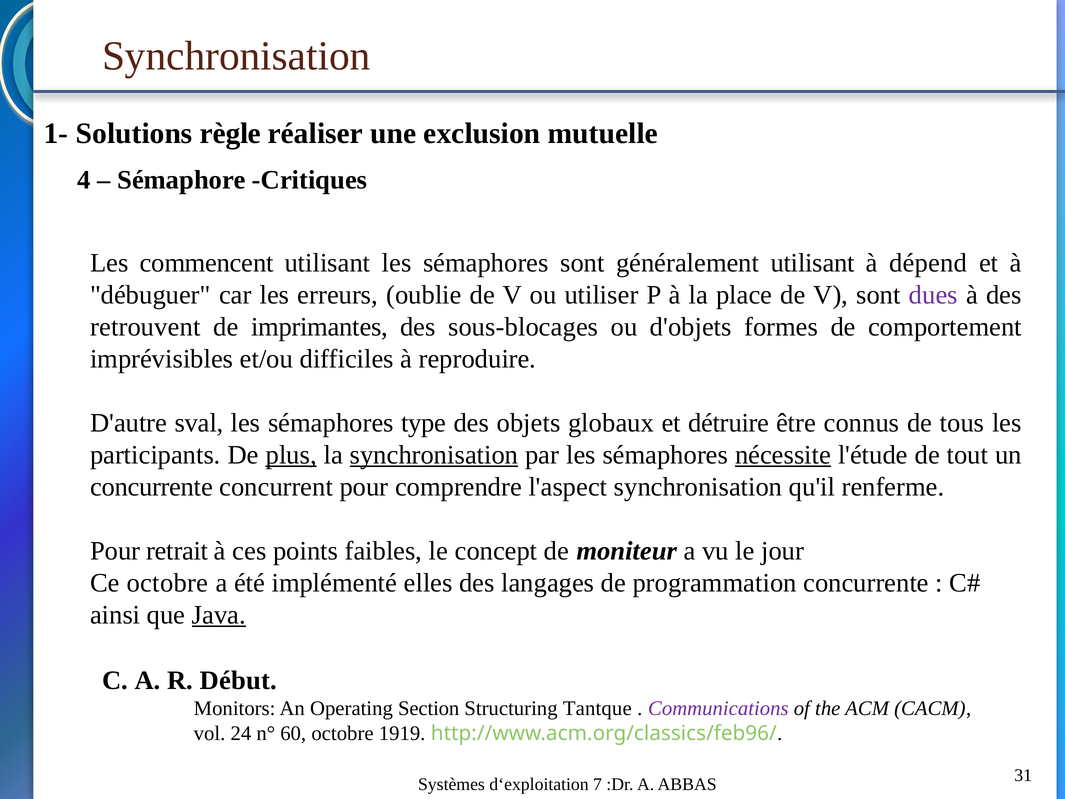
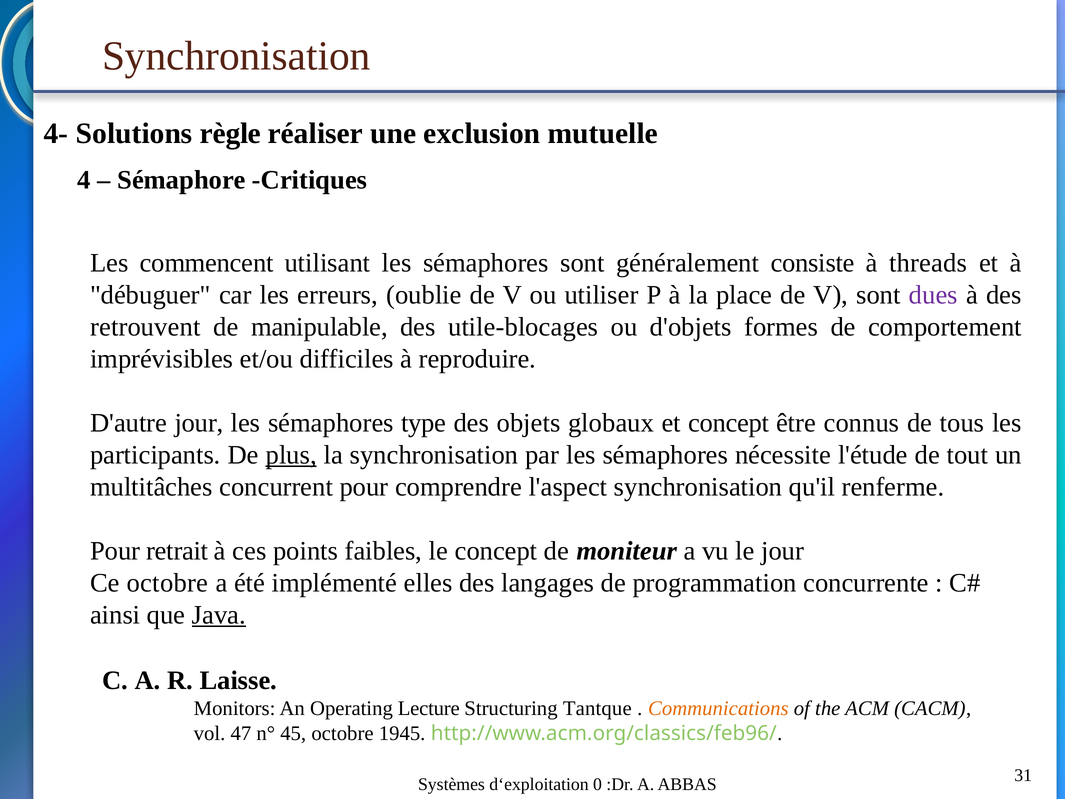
1-: 1- -> 4-
généralement utilisant: utilisant -> consiste
dépend: dépend -> threads
imprimantes: imprimantes -> manipulable
sous-blocages: sous-blocages -> utile-blocages
D'autre sval: sval -> jour
et détruire: détruire -> concept
synchronisation at (434, 455) underline: present -> none
nécessite underline: present -> none
concurrente at (151, 487): concurrente -> multitâches
Début: Début -> Laisse
Section: Section -> Lecture
Communications colour: purple -> orange
24: 24 -> 47
60: 60 -> 45
1919: 1919 -> 1945
7: 7 -> 0
